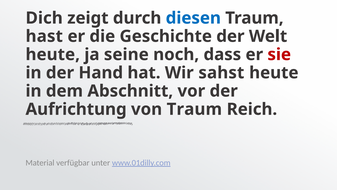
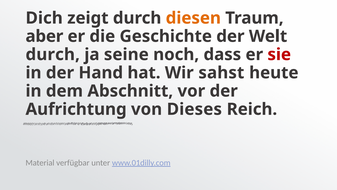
diesen colour: blue -> orange
hast: hast -> aber
heute at (53, 54): heute -> durch
von Traum: Traum -> Dieses
